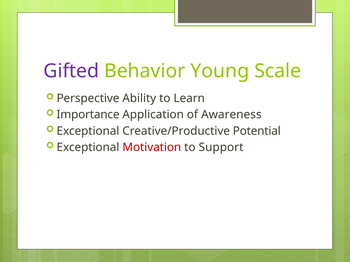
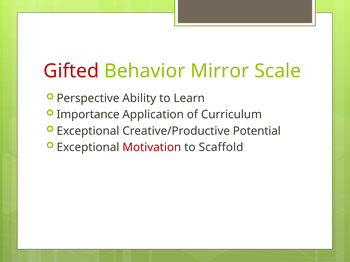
Gifted colour: purple -> red
Young: Young -> Mirror
Awareness: Awareness -> Curriculum
Support: Support -> Scaffold
